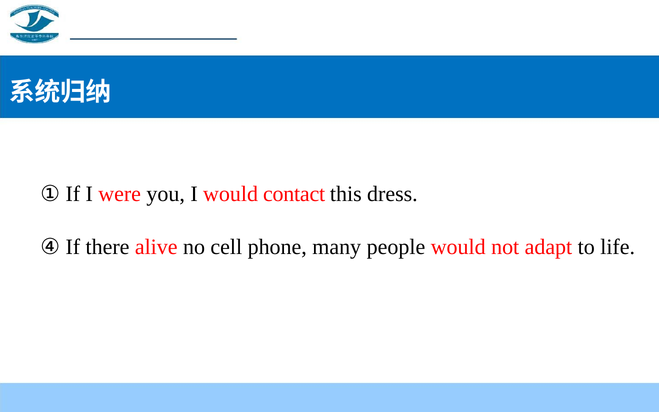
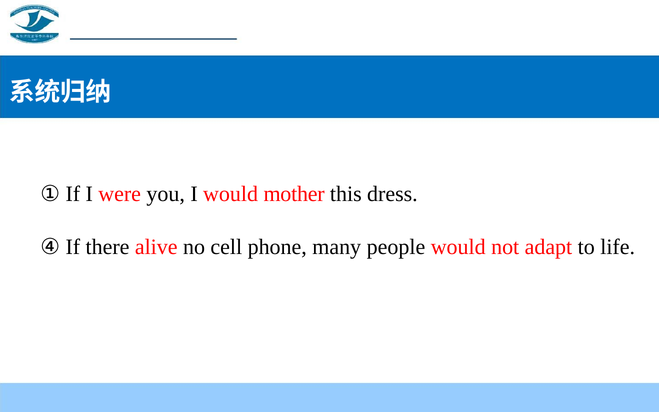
contact: contact -> mother
